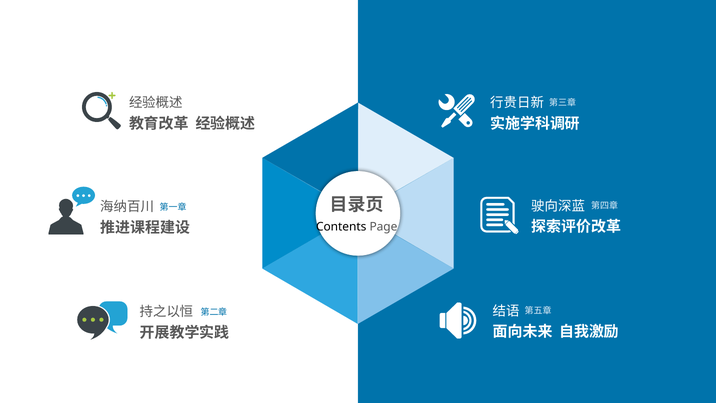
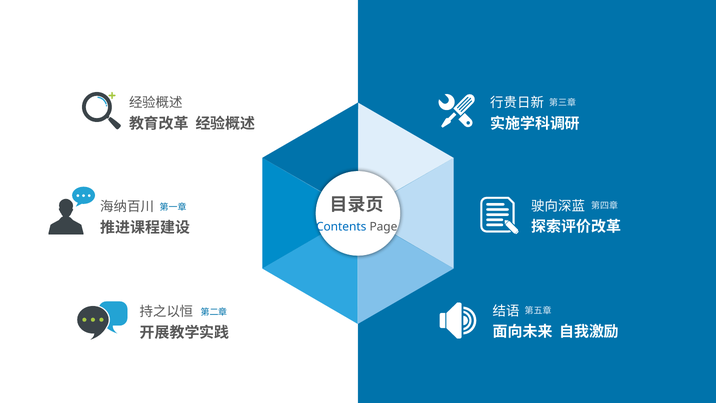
Contents colour: black -> blue
